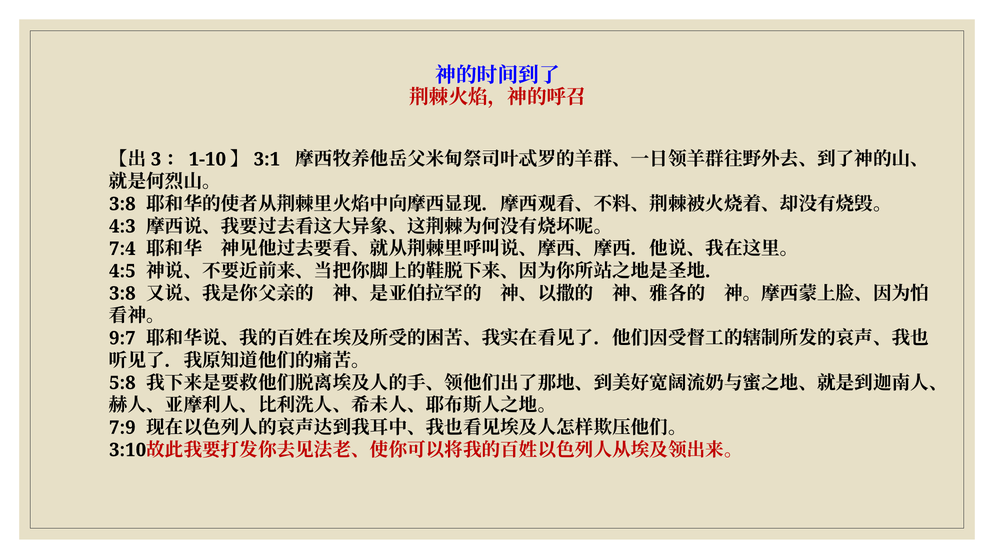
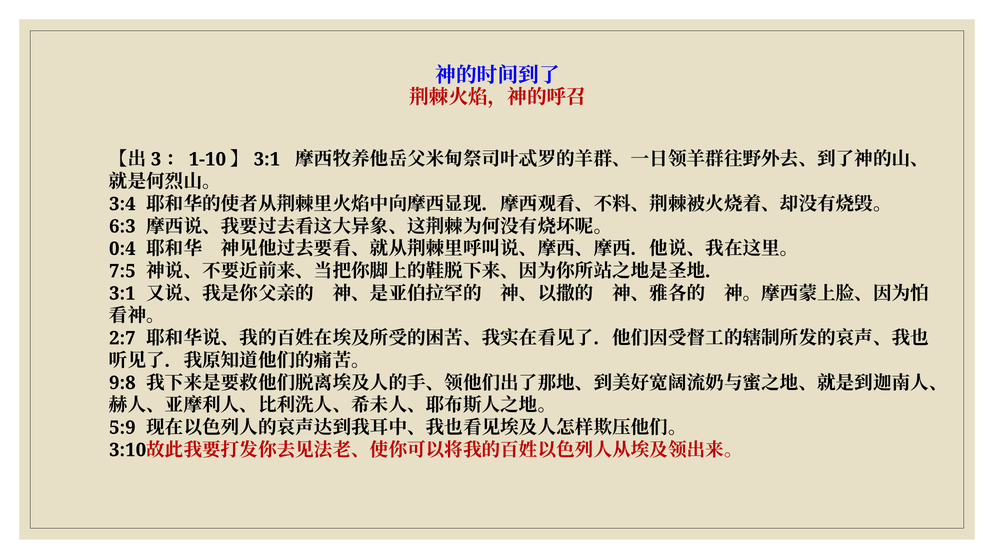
3:8 at (122, 204): 3:8 -> 3:4
4:3: 4:3 -> 6:3
7:4: 7:4 -> 0:4
4:5: 4:5 -> 7:5
3:8 at (122, 294): 3:8 -> 3:1
9:7: 9:7 -> 2:7
5:8: 5:8 -> 9:8
7:9: 7:9 -> 5:9
